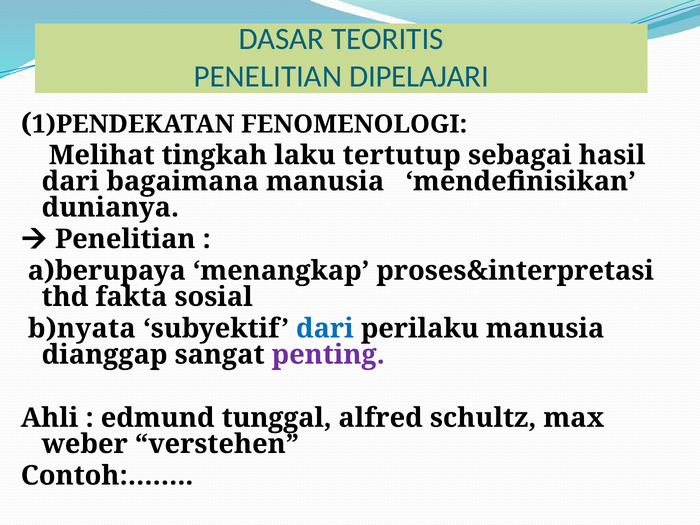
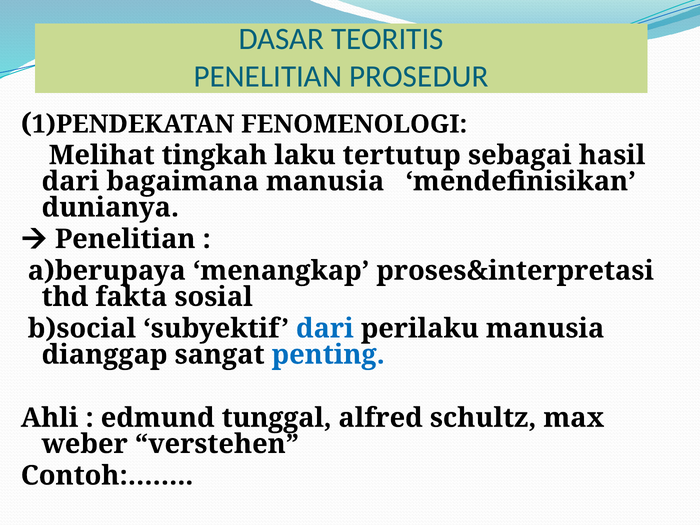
DIPELAJARI: DIPELAJARI -> PROSEDUR
b)nyata: b)nyata -> b)social
penting colour: purple -> blue
